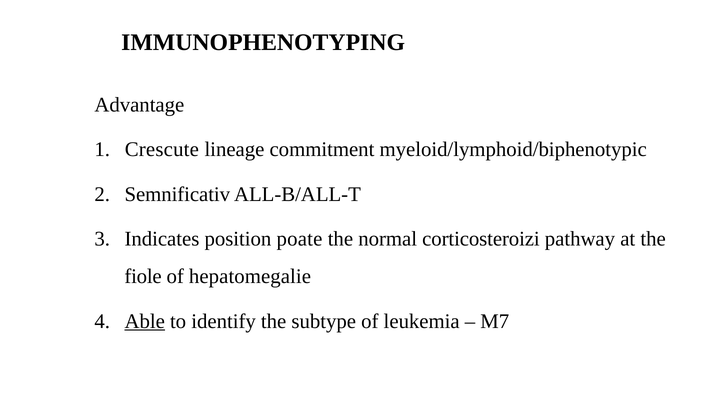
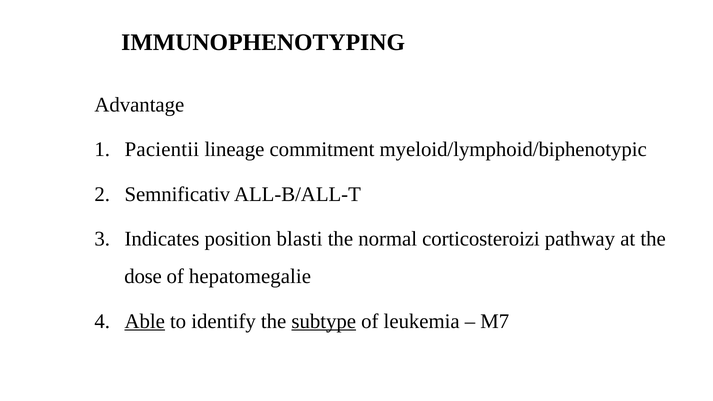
Crescute: Crescute -> Pacientii
poate: poate -> blasti
fiole: fiole -> dose
subtype underline: none -> present
